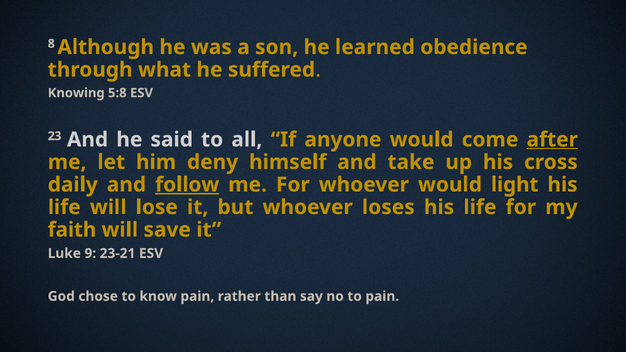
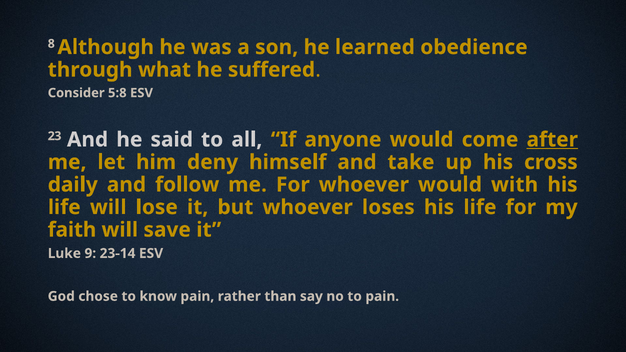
Knowing: Knowing -> Consider
follow underline: present -> none
light: light -> with
23-21: 23-21 -> 23-14
